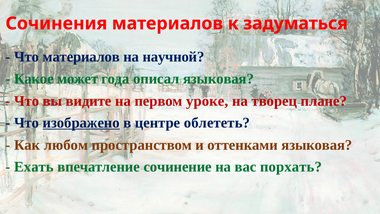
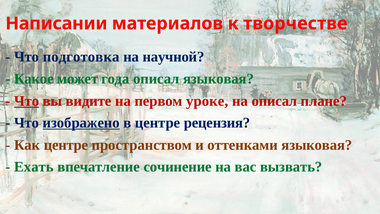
Сочинения: Сочинения -> Написании
задуматься: задуматься -> творчестве
Что материалов: материалов -> подготовка
Что at (27, 101) underline: none -> present
на творец: творец -> описал
облететь: облететь -> рецензия
Как любом: любом -> центре
порхать: порхать -> вызвать
